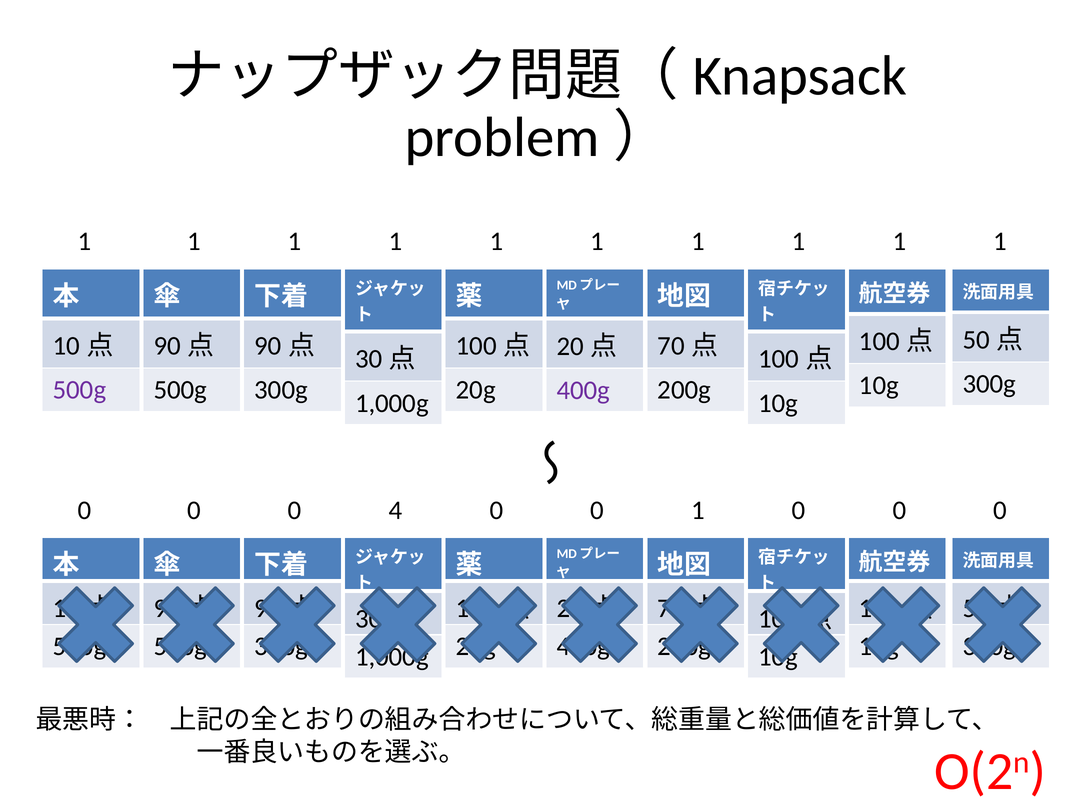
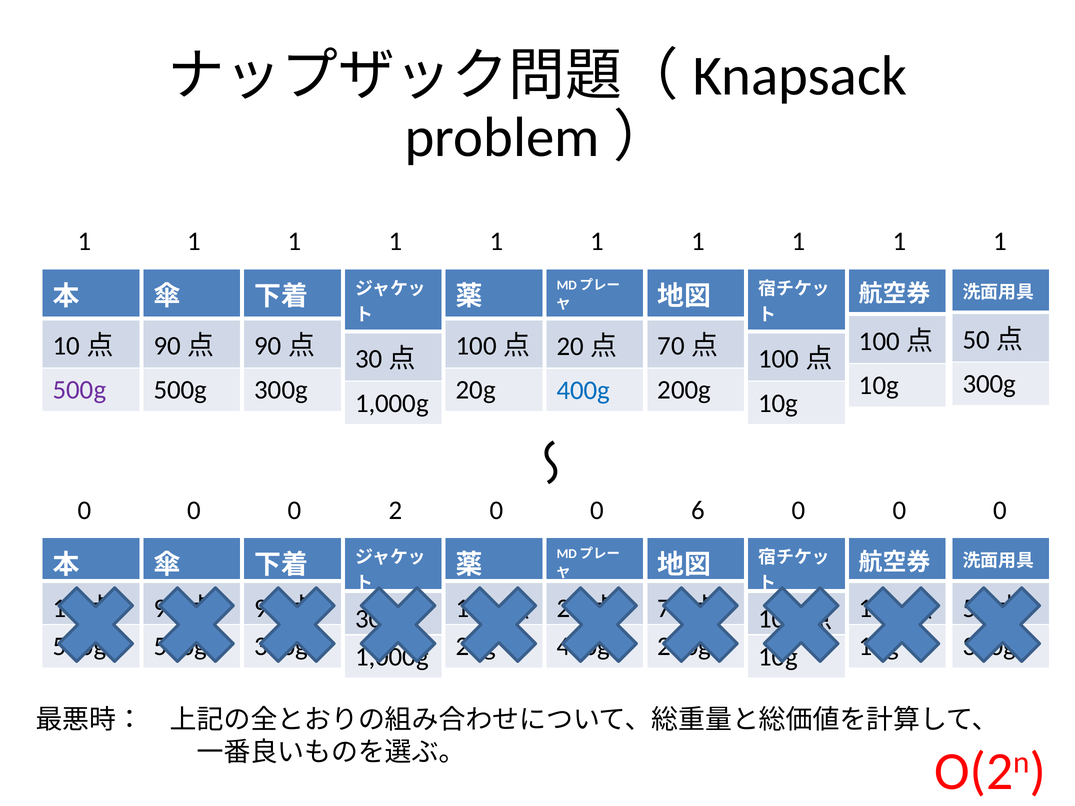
400g at (583, 390) colour: purple -> blue
4: 4 -> 2
0 1: 1 -> 6
